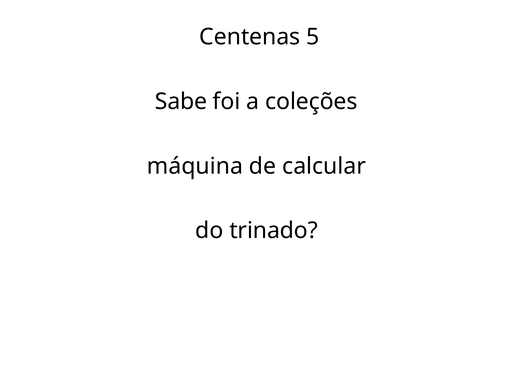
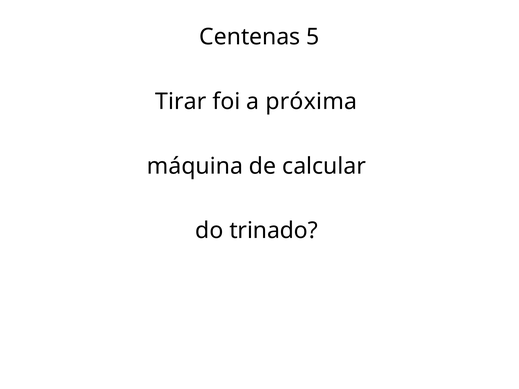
Sabe: Sabe -> Tirar
coleções: coleções -> próxima
